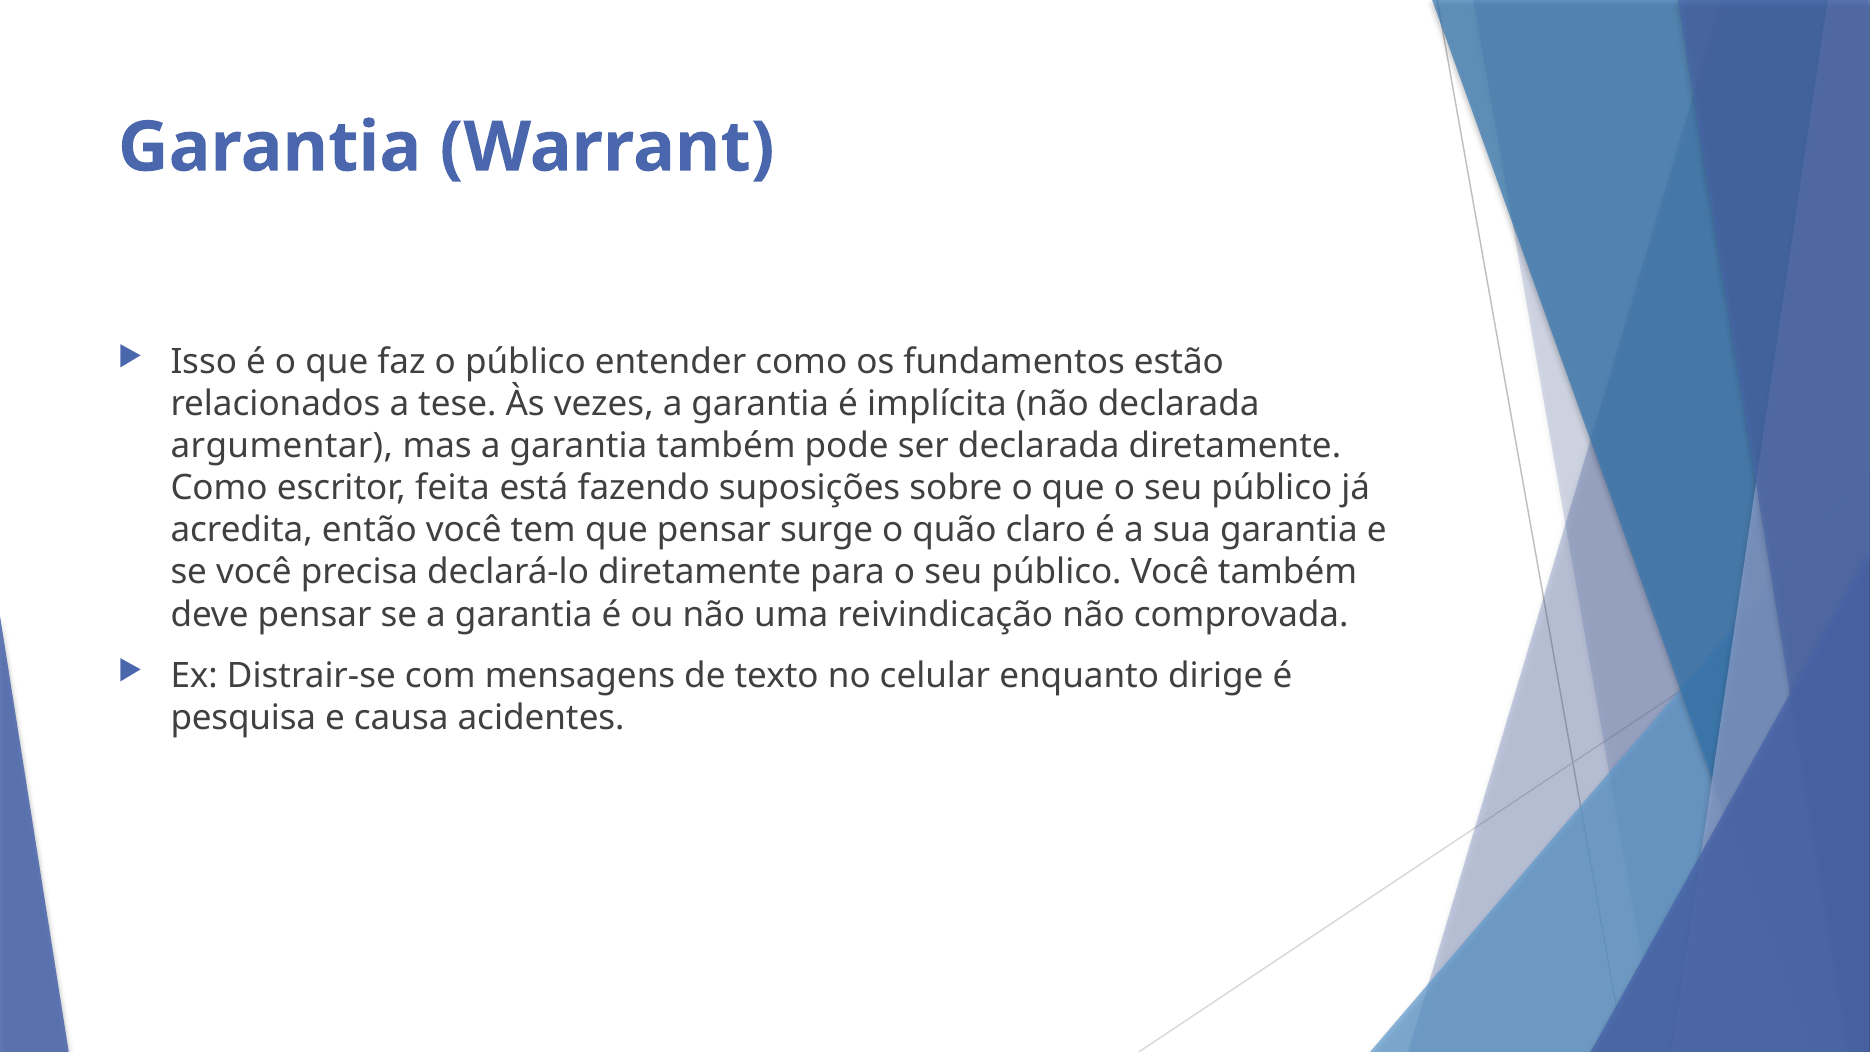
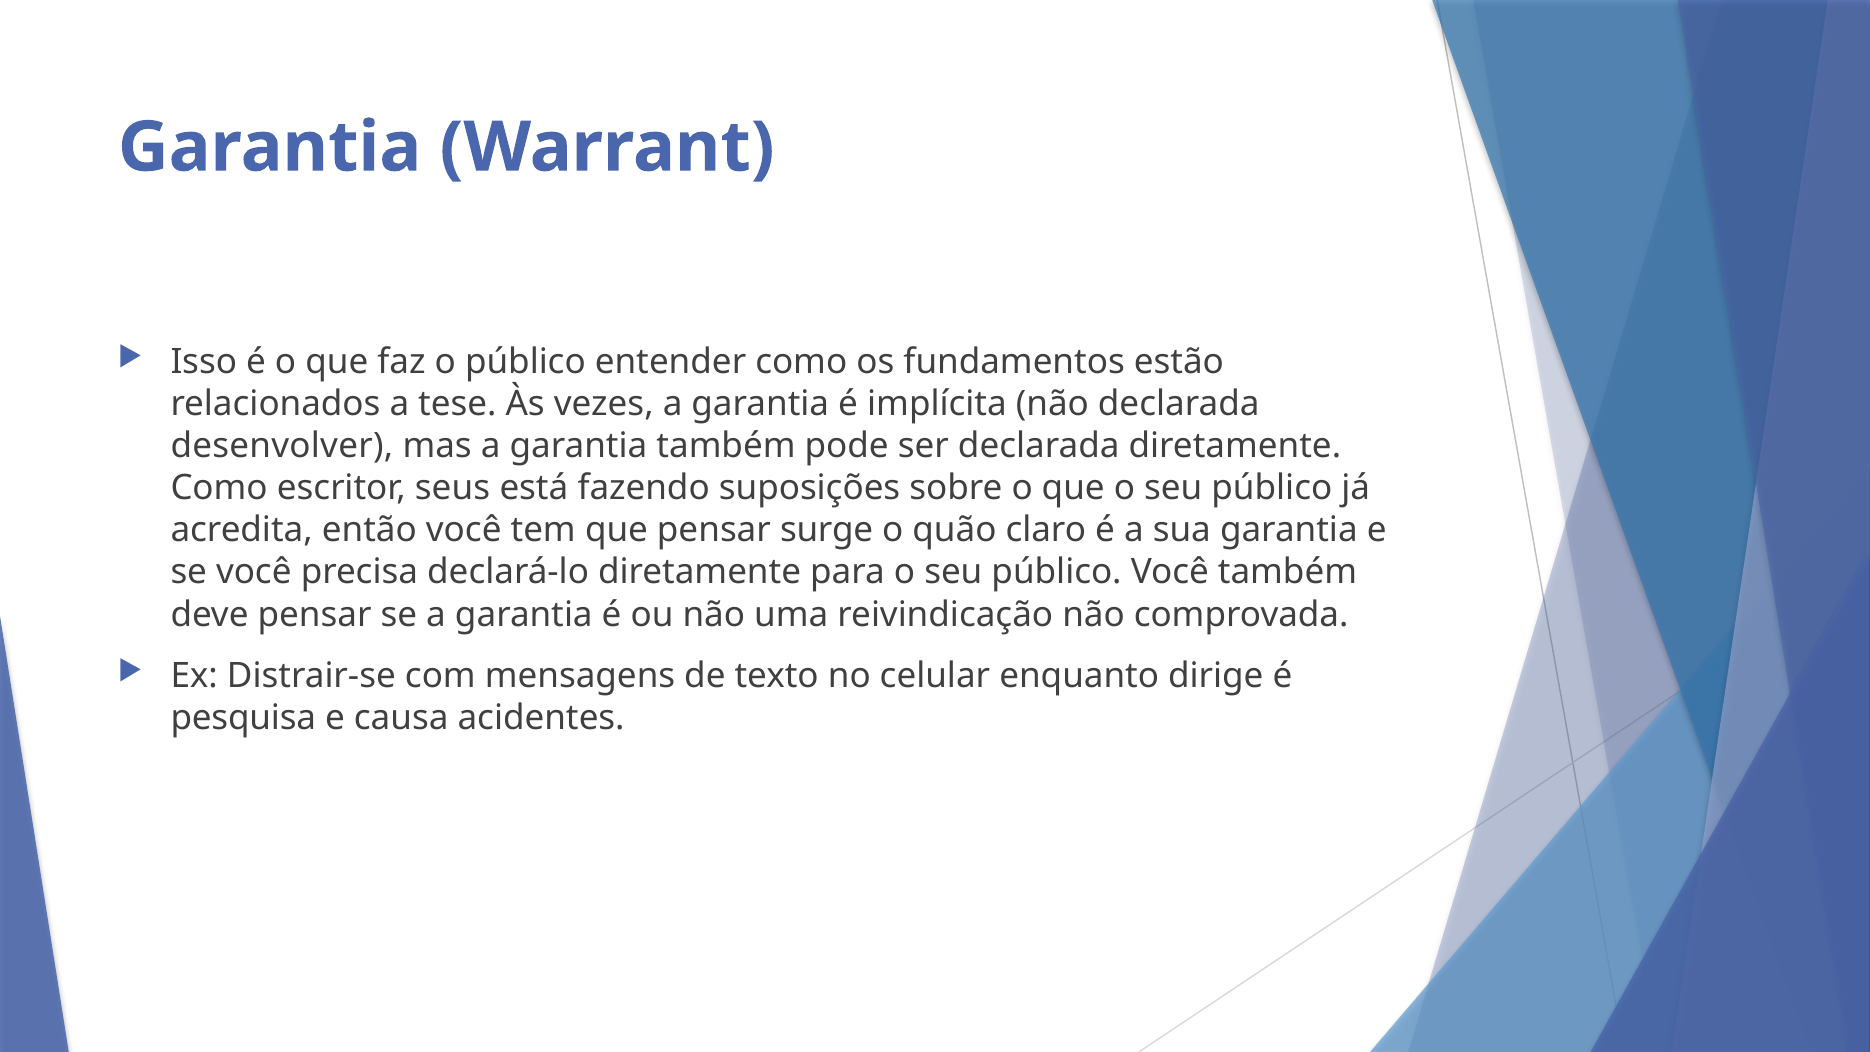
argumentar: argumentar -> desenvolver
feita: feita -> seus
